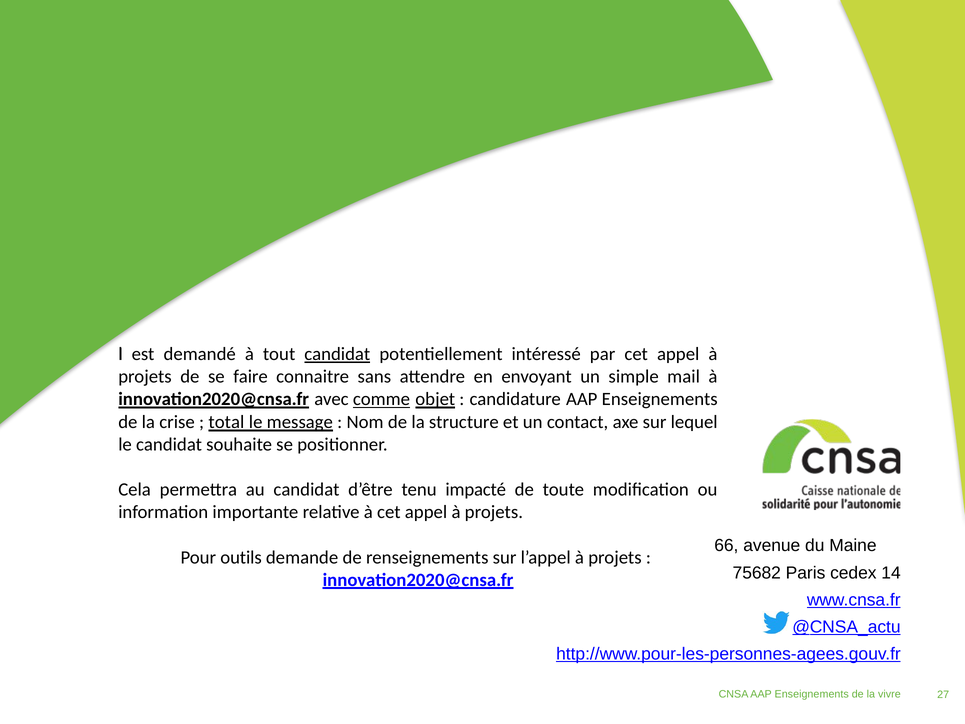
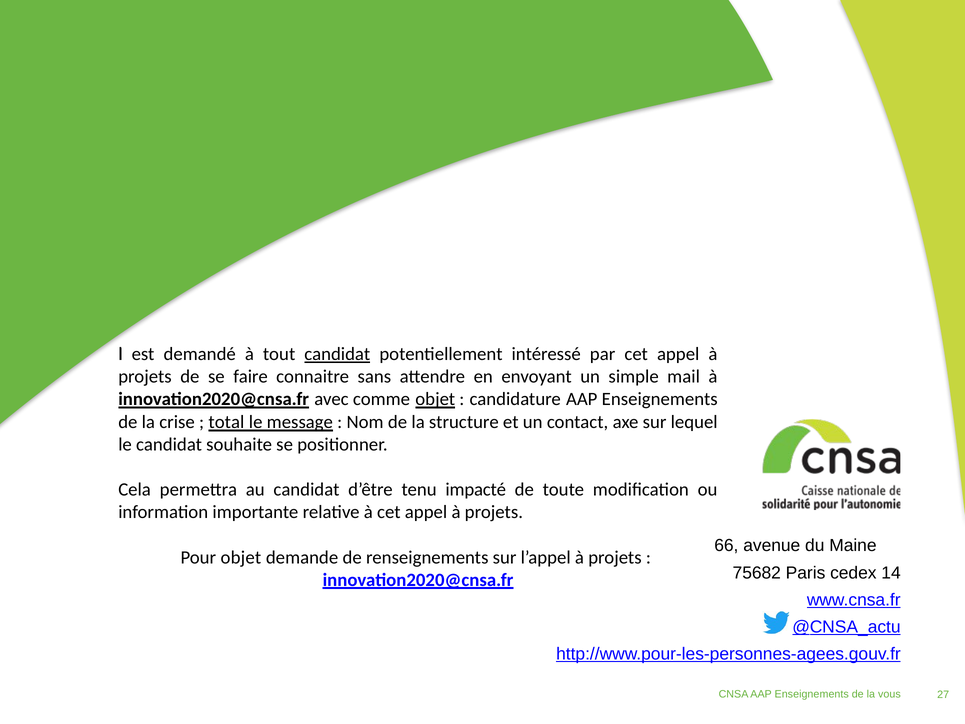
comme underline: present -> none
Pour outils: outils -> objet
vivre: vivre -> vous
